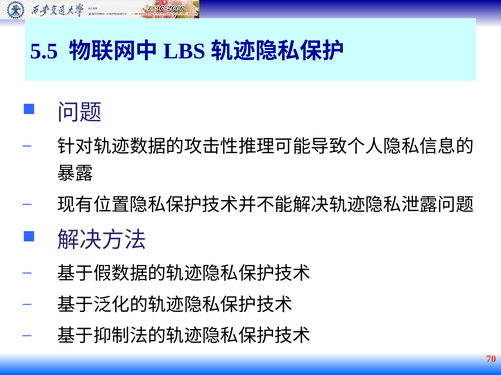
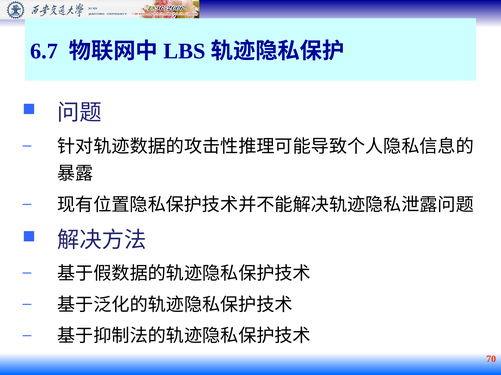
5.5: 5.5 -> 6.7
